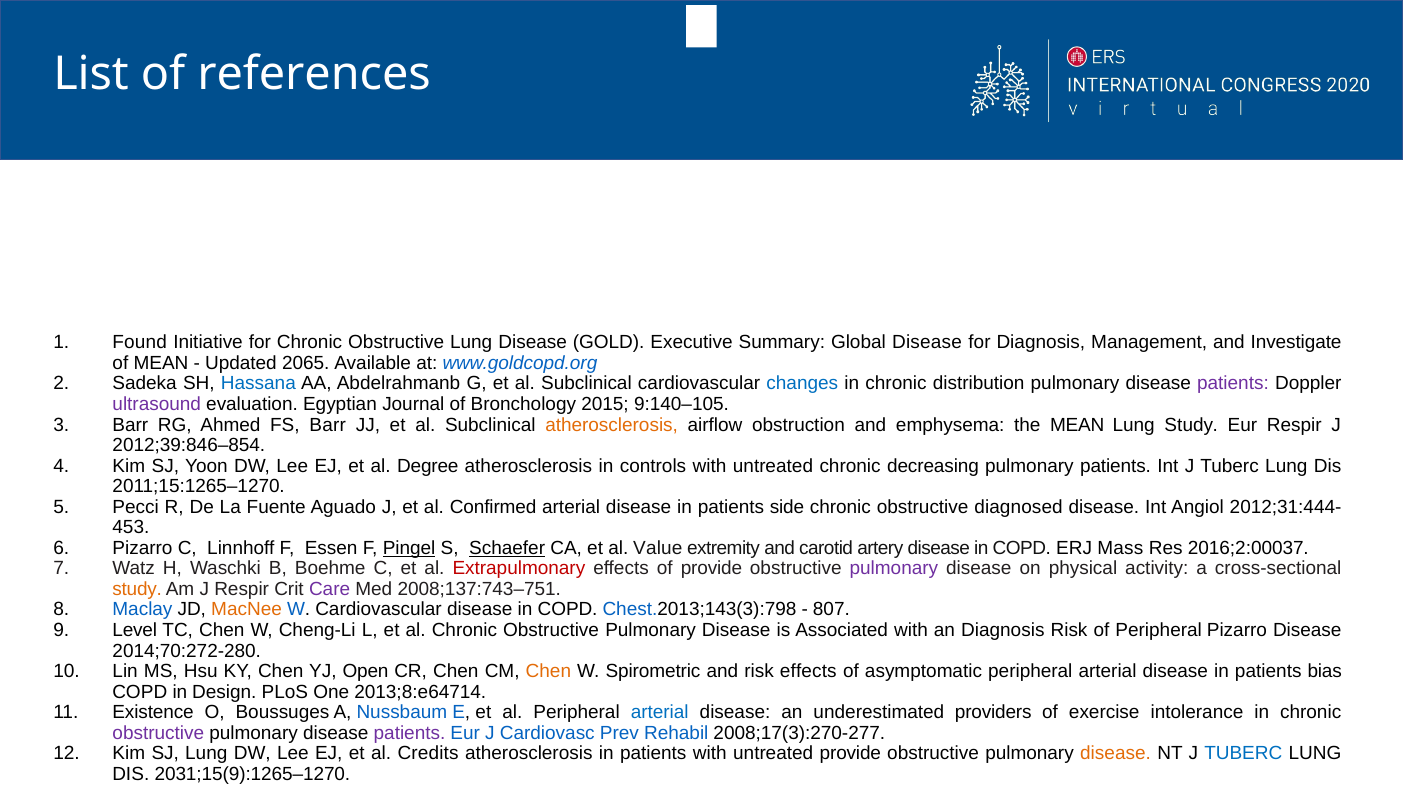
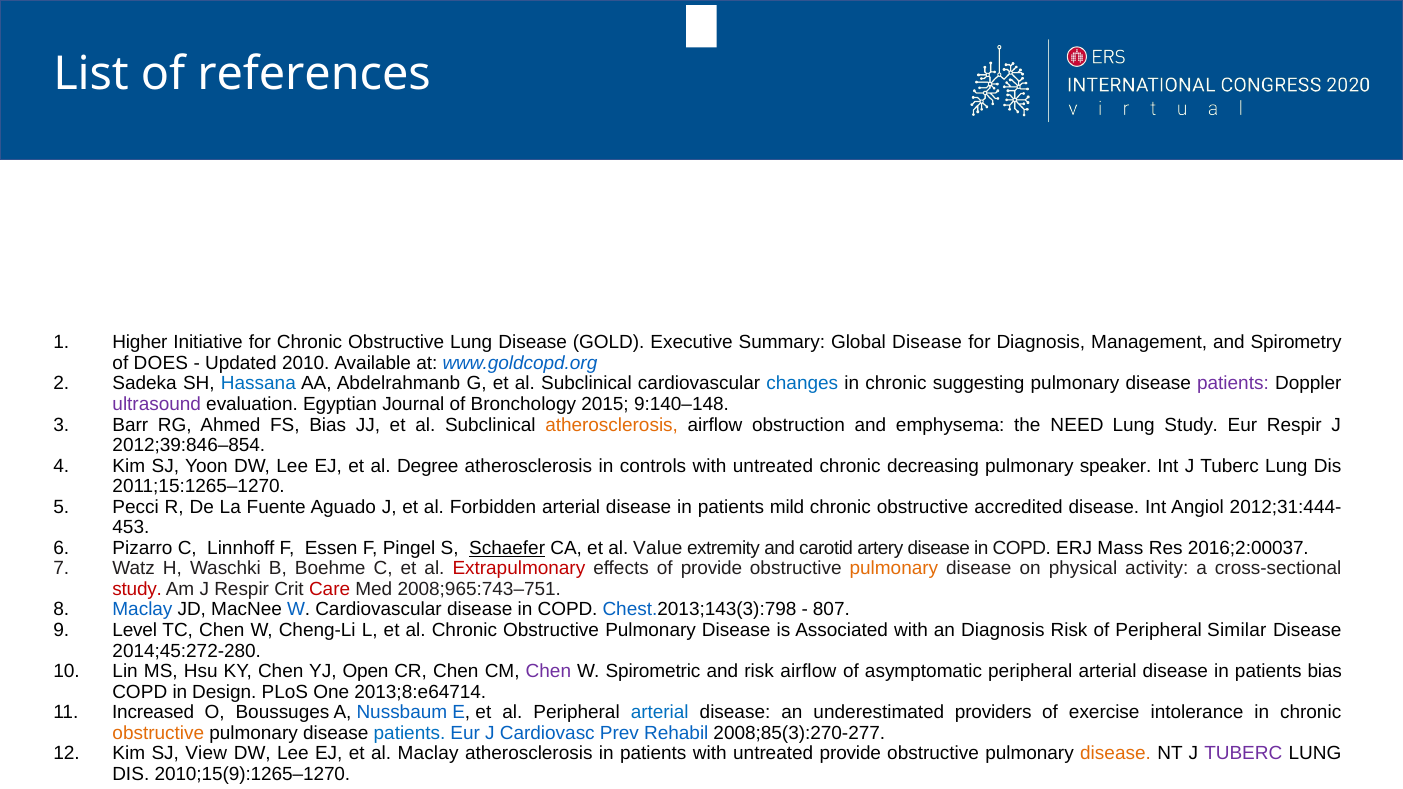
Found: Found -> Higher
Investigate: Investigate -> Spirometry
of MEAN: MEAN -> DOES
2065: 2065 -> 2010
distribution: distribution -> suggesting
9:140–105: 9:140–105 -> 9:140–148
FS Barr: Barr -> Bias
the MEAN: MEAN -> NEED
pulmonary patients: patients -> speaker
Confirmed: Confirmed -> Forbidden
side: side -> mild
diagnosed: diagnosed -> accredited
Pingel underline: present -> none
pulmonary at (894, 569) colour: purple -> orange
study at (137, 589) colour: orange -> red
Care colour: purple -> red
2008;137:743–751: 2008;137:743–751 -> 2008;965:743–751
MacNee colour: orange -> black
Peripheral Pizarro: Pizarro -> Similar
2014;70:272-280: 2014;70:272-280 -> 2014;45:272-280
Chen at (548, 671) colour: orange -> purple
risk effects: effects -> airflow
Existence: Existence -> Increased
obstructive at (158, 733) colour: purple -> orange
patients at (410, 733) colour: purple -> blue
2008;17(3):270-277: 2008;17(3):270-277 -> 2008;85(3):270-277
SJ Lung: Lung -> View
al Credits: Credits -> Maclay
TUBERC at (1243, 754) colour: blue -> purple
2031;15(9):1265–1270: 2031;15(9):1265–1270 -> 2010;15(9):1265–1270
